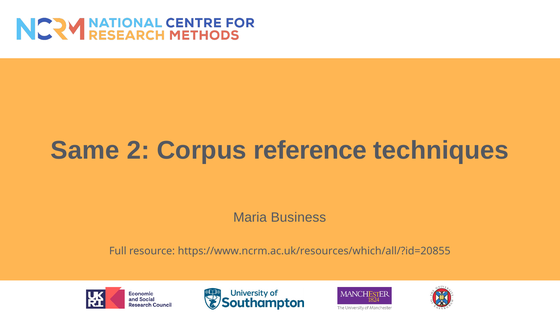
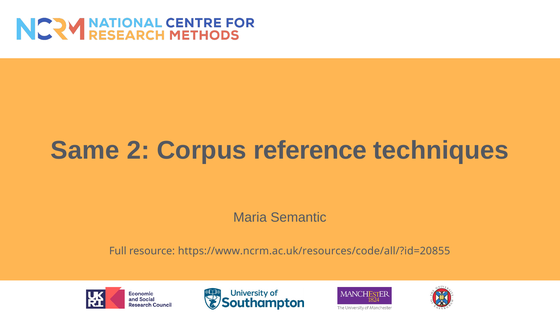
Business: Business -> Semantic
https://www.ncrm.ac.uk/resources/which/all/?id=20855: https://www.ncrm.ac.uk/resources/which/all/?id=20855 -> https://www.ncrm.ac.uk/resources/code/all/?id=20855
